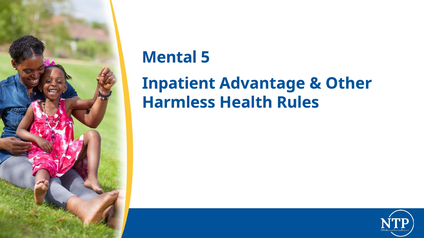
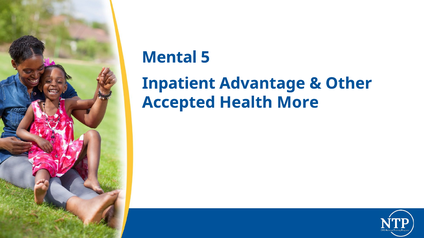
Harmless: Harmless -> Accepted
Rules: Rules -> More
